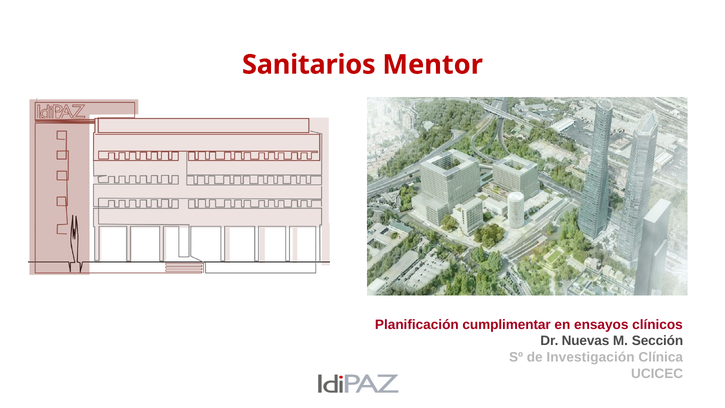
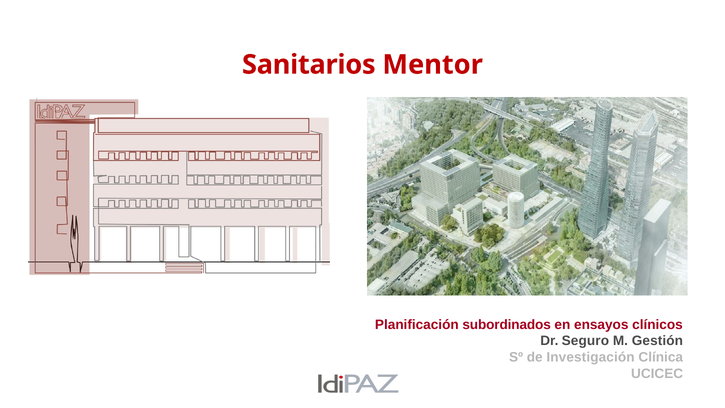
cumplimentar: cumplimentar -> subordinados
Nuevas: Nuevas -> Seguro
Sección: Sección -> Gestión
